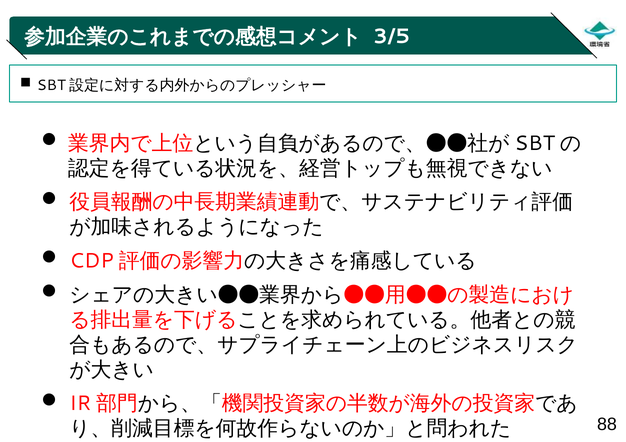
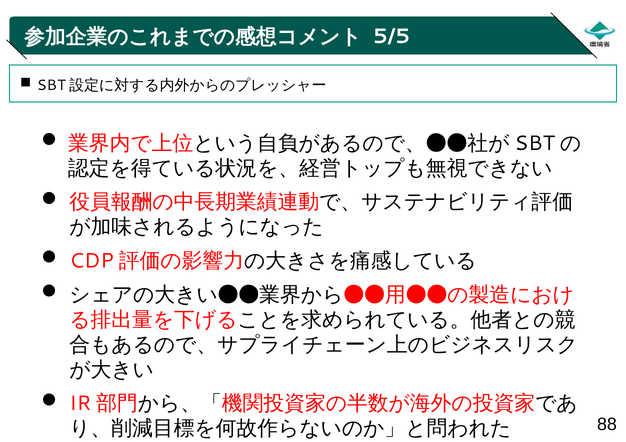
3/5: 3/5 -> 5/5
